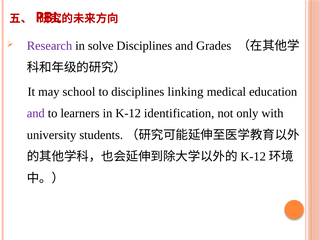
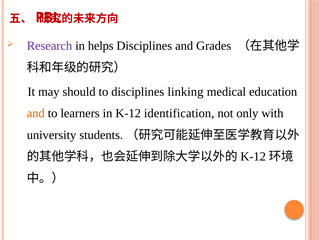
solve: solve -> helps
school: school -> should
and at (36, 113) colour: purple -> orange
